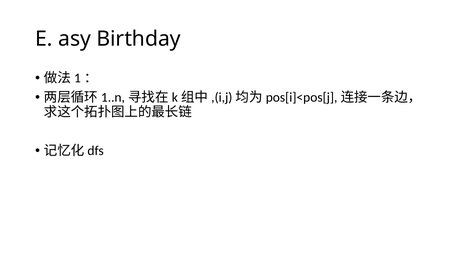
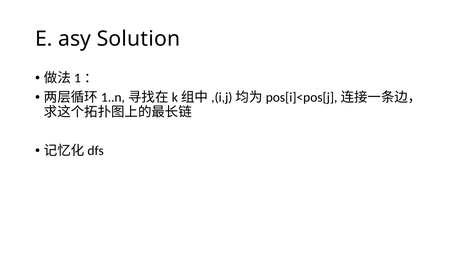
Birthday: Birthday -> Solution
